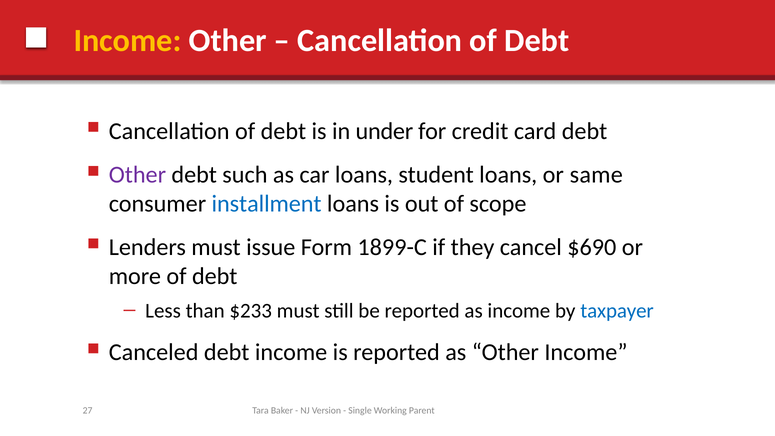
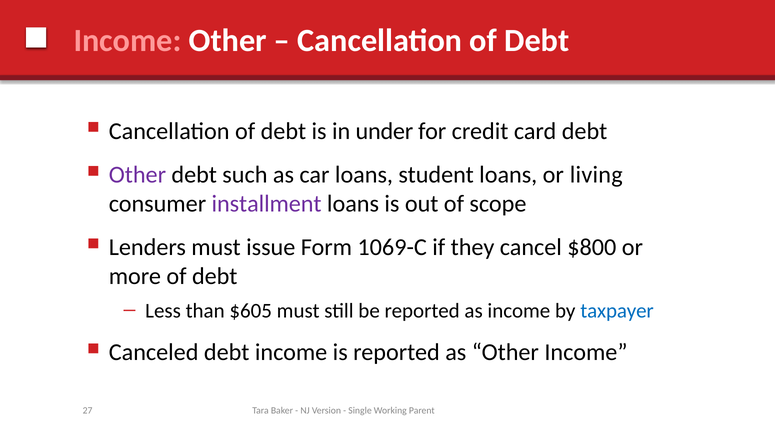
Income at (128, 40) colour: yellow -> pink
same: same -> living
installment colour: blue -> purple
1899-C: 1899-C -> 1069-C
$690: $690 -> $800
$233: $233 -> $605
